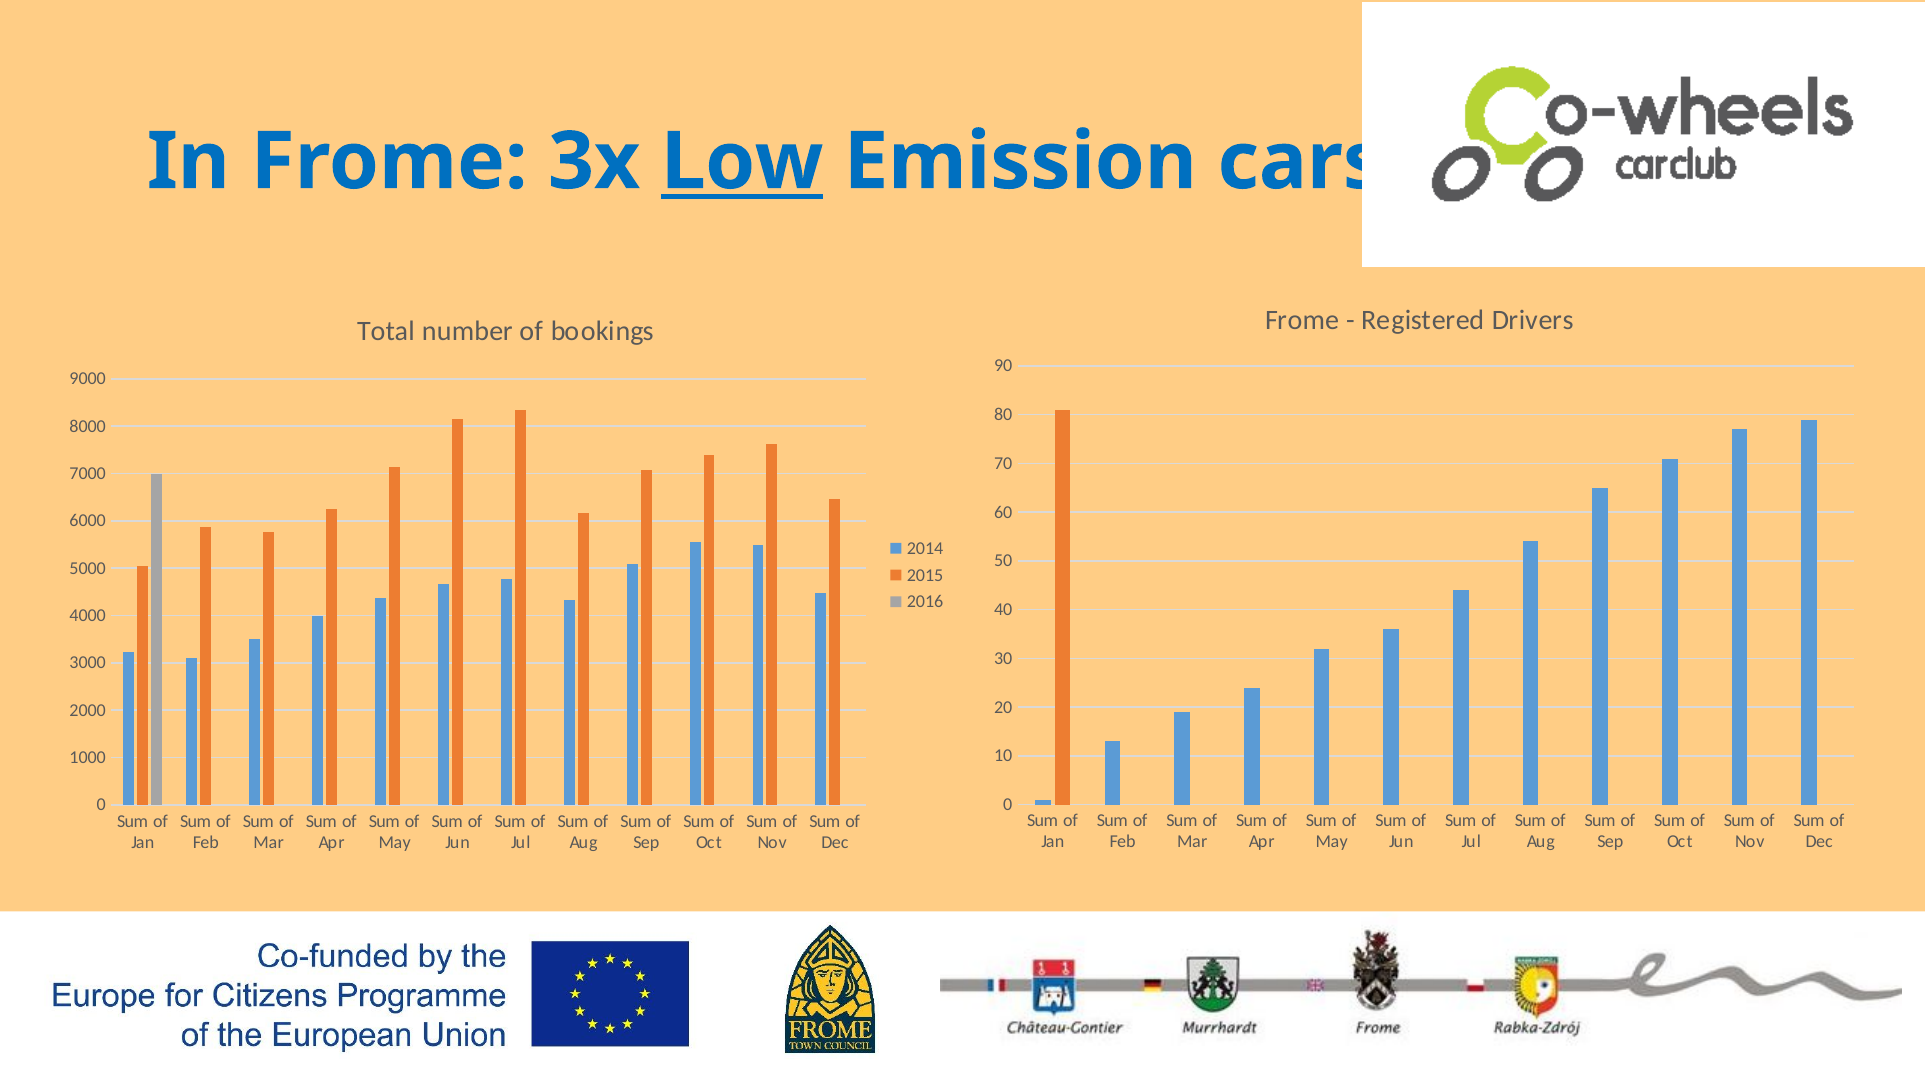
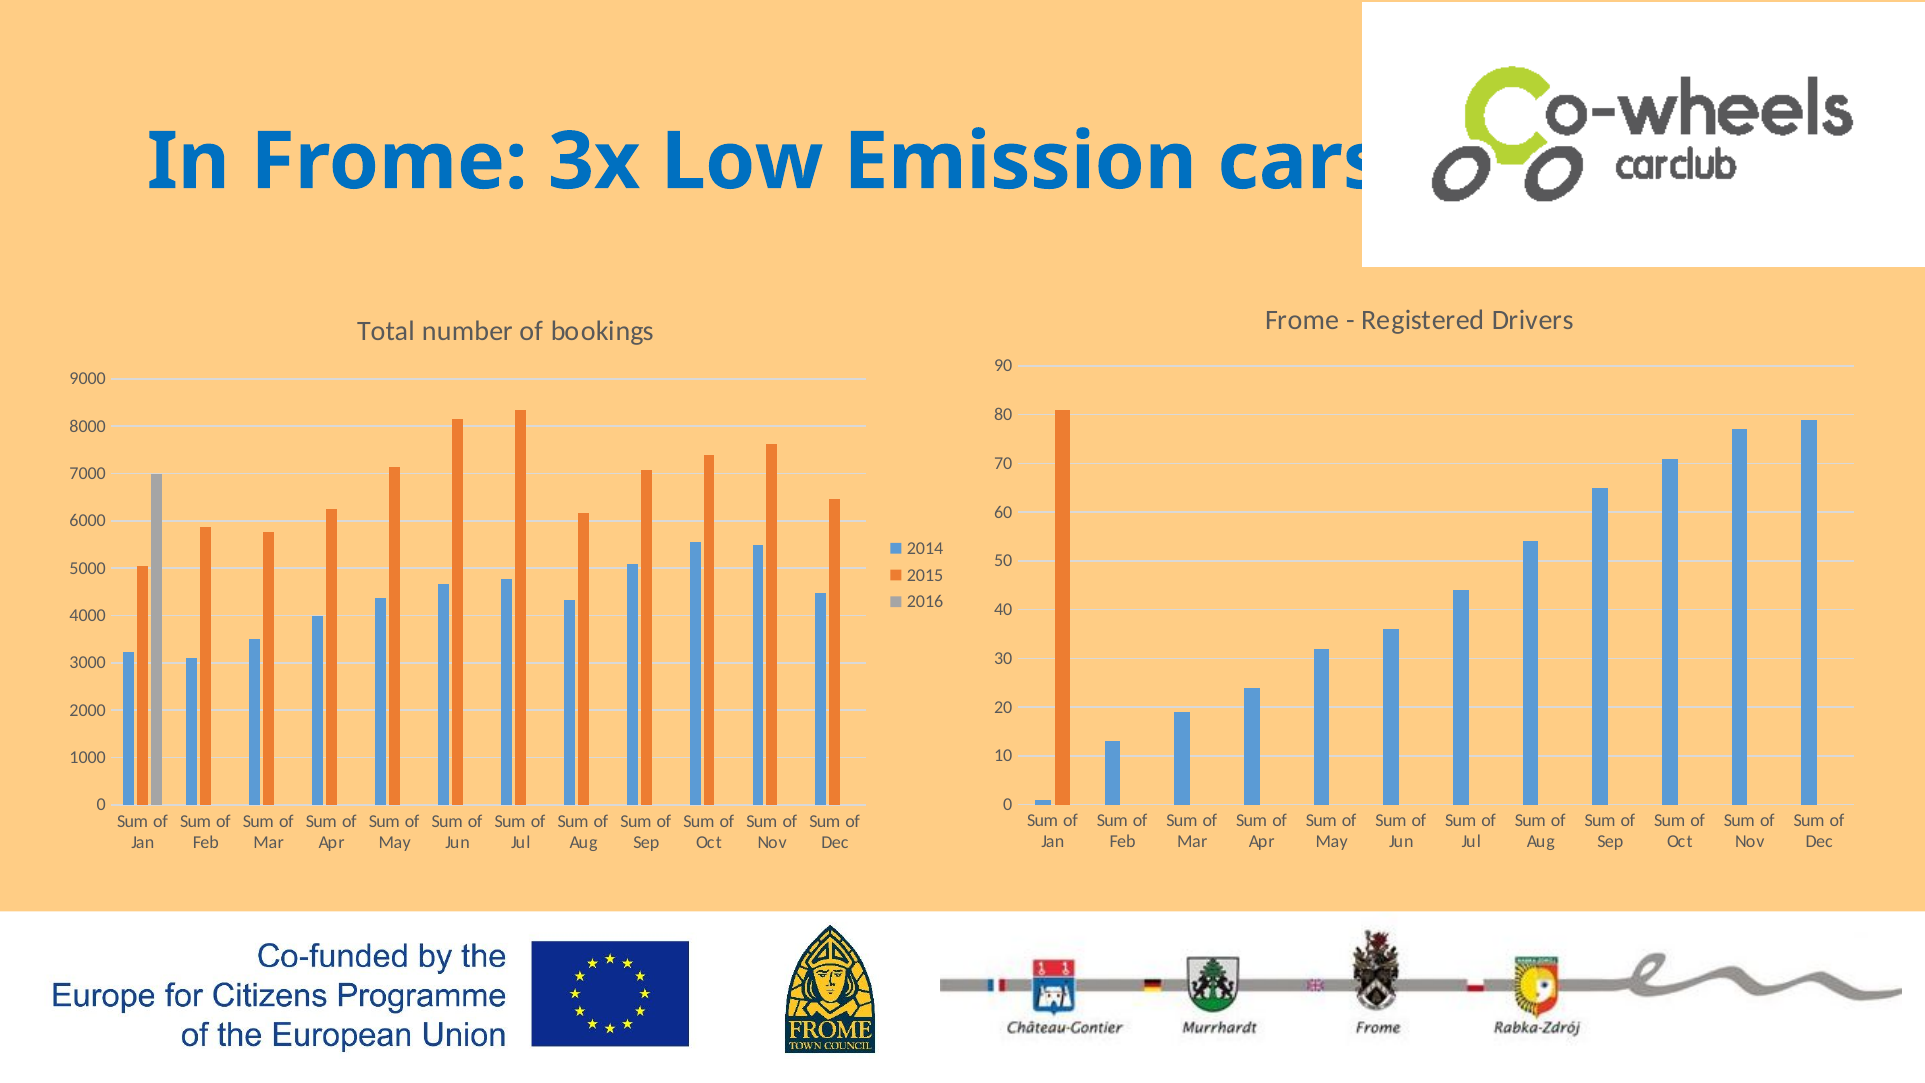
Low underline: present -> none
